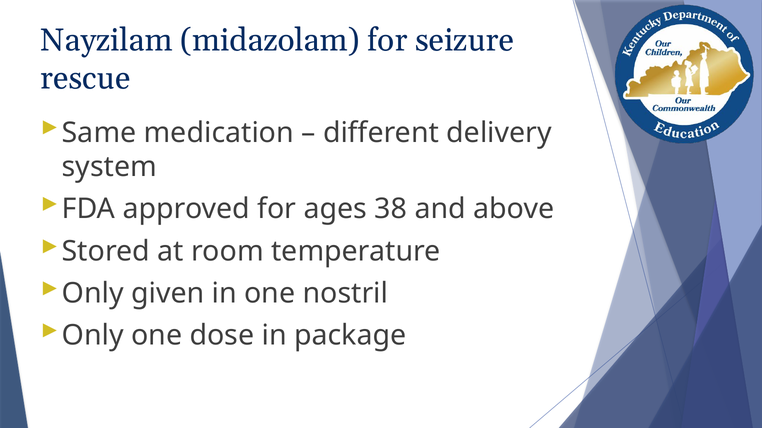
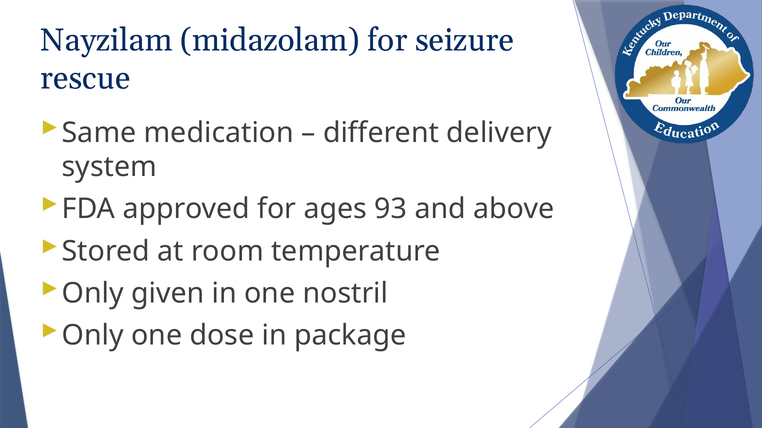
38: 38 -> 93
